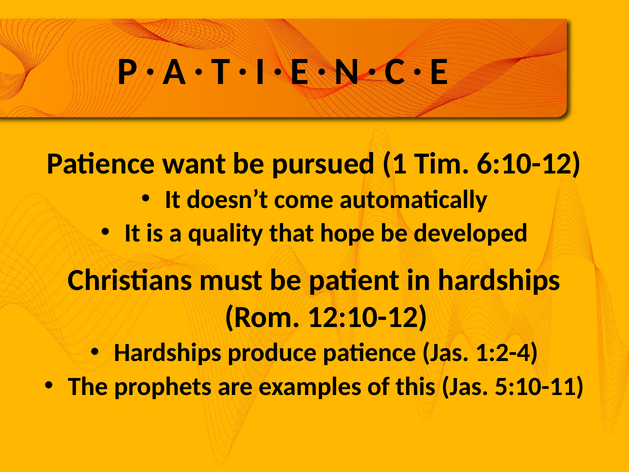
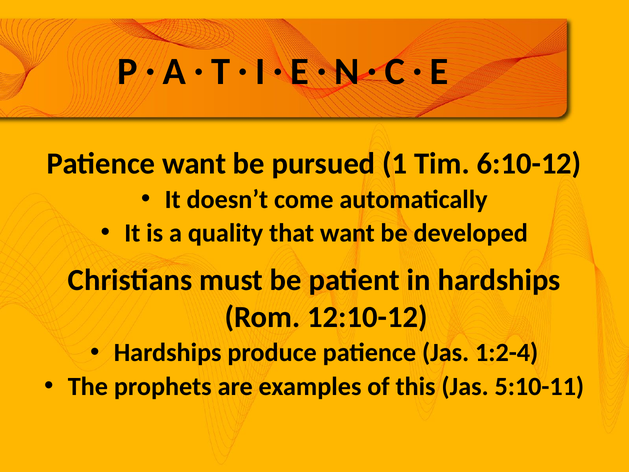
that hope: hope -> want
